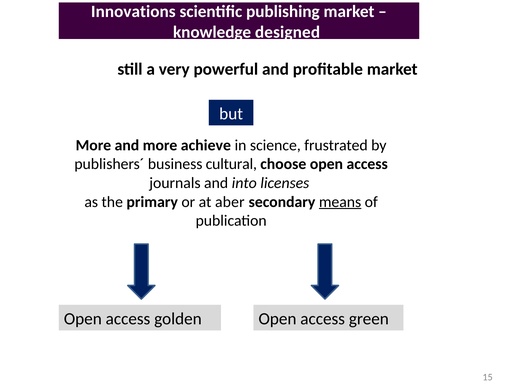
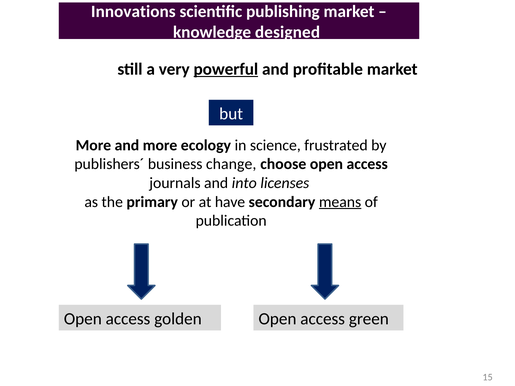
powerful underline: none -> present
achieve: achieve -> ecology
cultural: cultural -> change
aber: aber -> have
